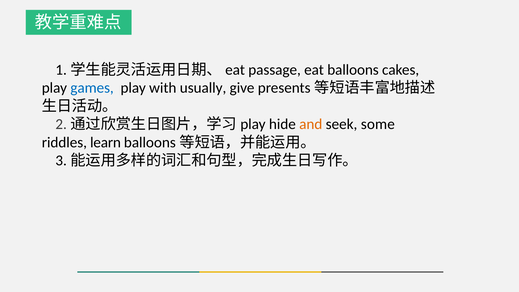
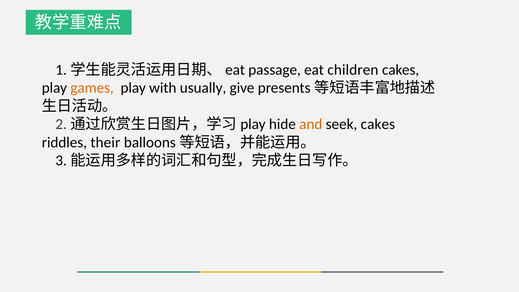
balloons: balloons -> children
games colour: blue -> orange
seek some: some -> cakes
learn: learn -> their
